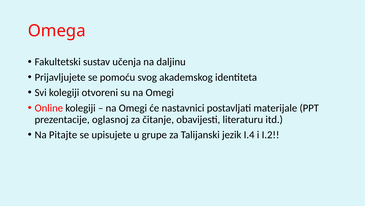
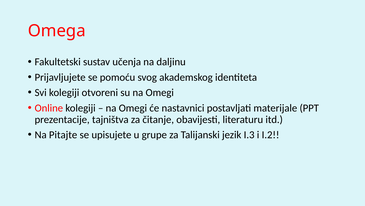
oglasnoj: oglasnoj -> tajništva
I.4: I.4 -> I.3
